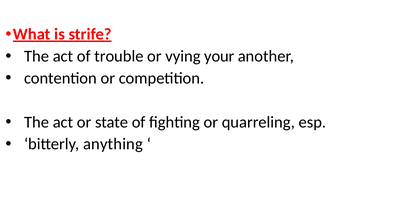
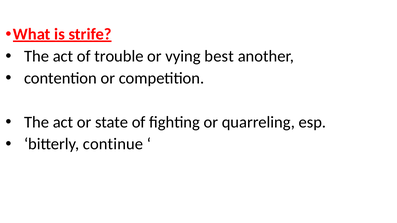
your: your -> best
anything: anything -> continue
